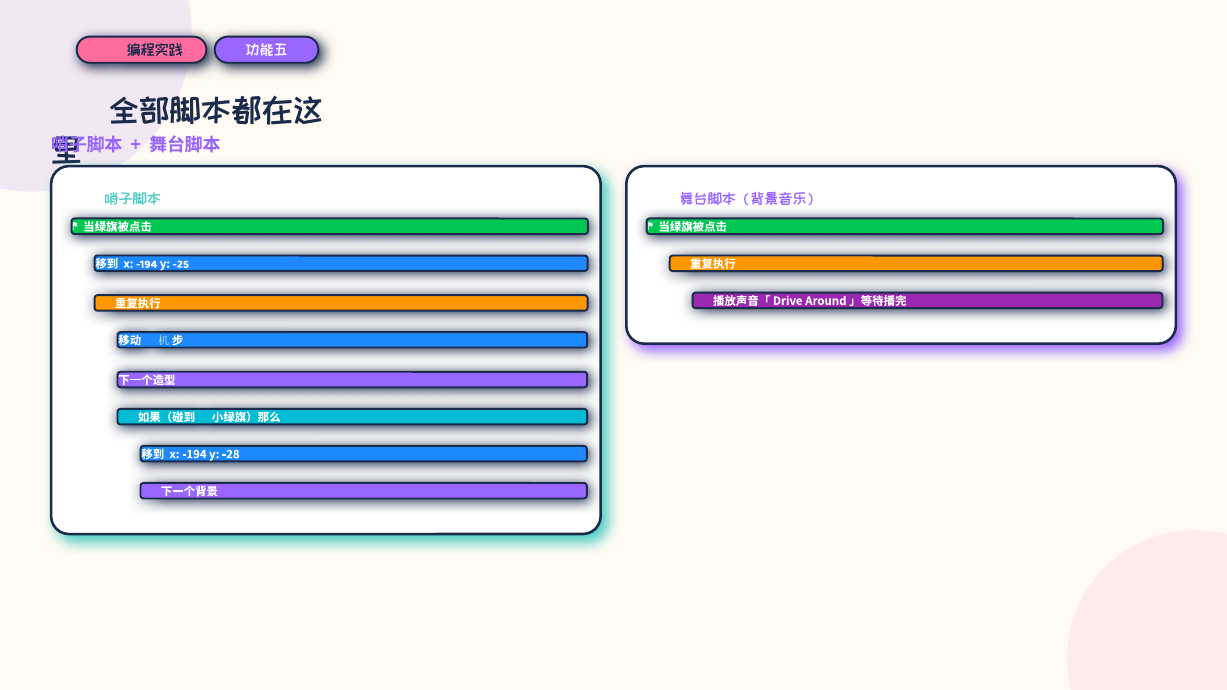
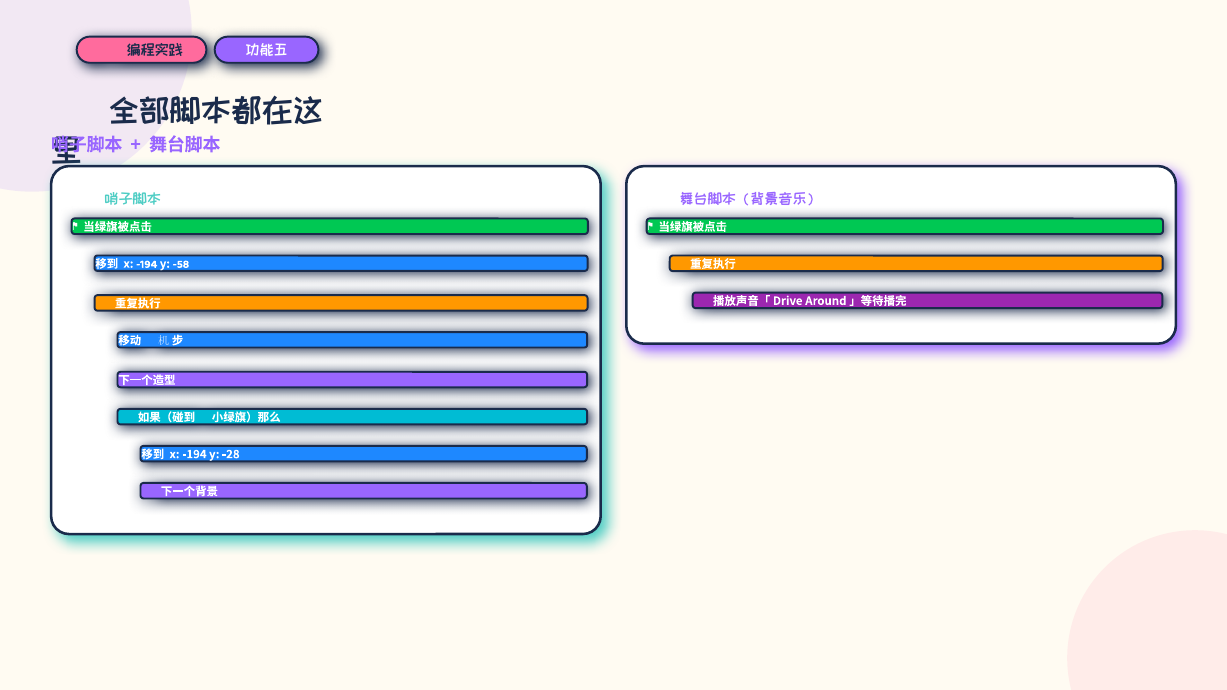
-25: -25 -> -58
